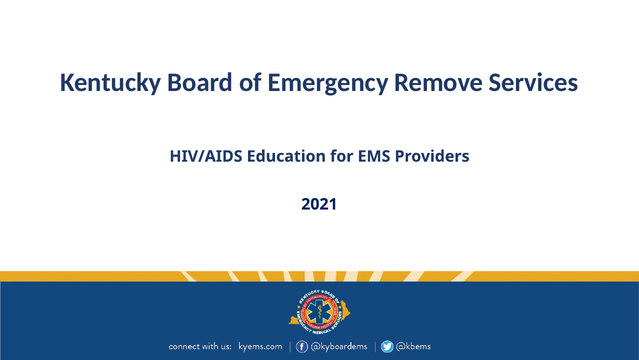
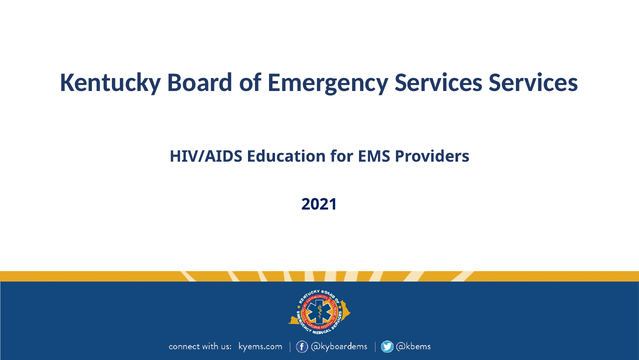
Emergency Remove: Remove -> Services
